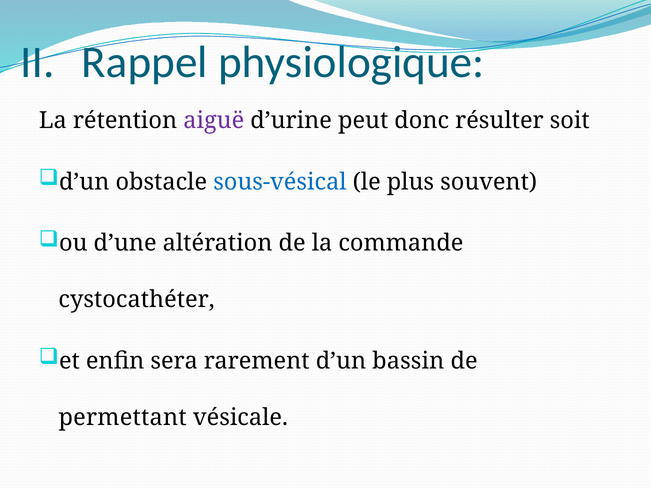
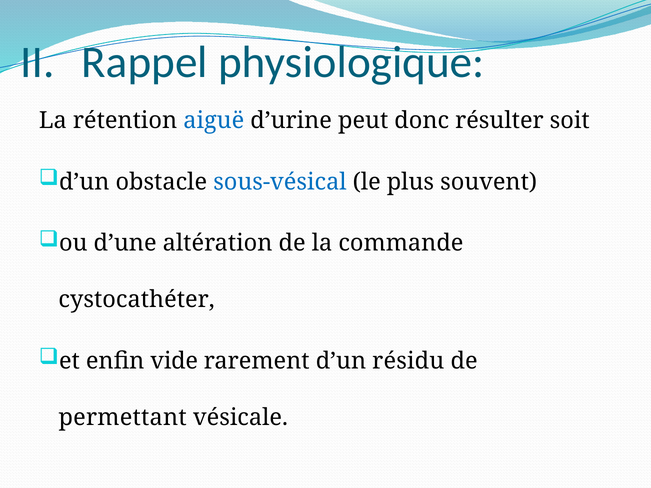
aiguë colour: purple -> blue
sera: sera -> vide
bassin: bassin -> résidu
